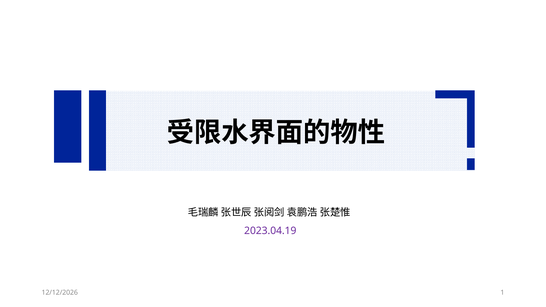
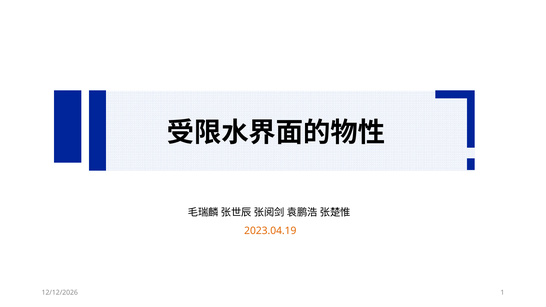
2023.04.19 colour: purple -> orange
